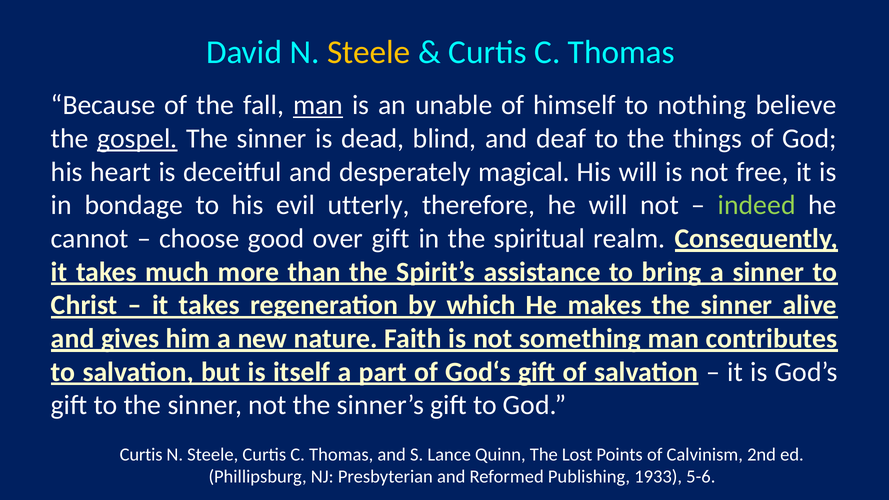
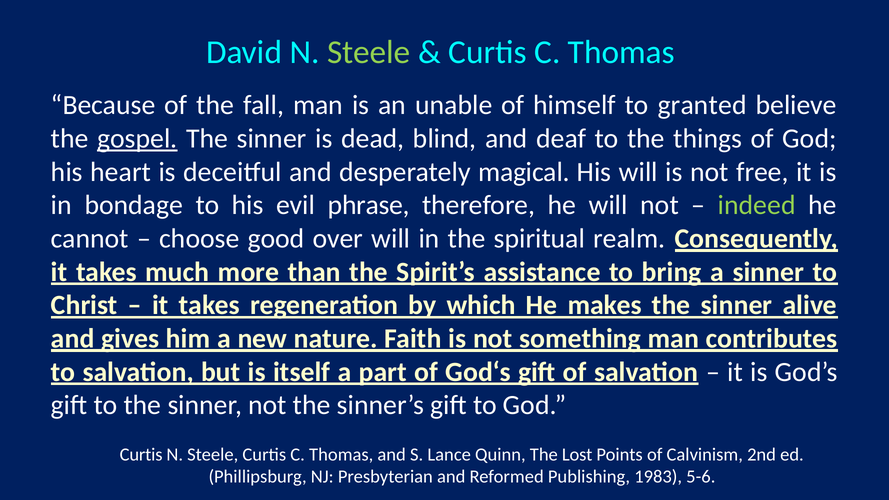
Steele at (369, 52) colour: yellow -> light green
man at (318, 105) underline: present -> none
nothing: nothing -> granted
utterly: utterly -> phrase
over gift: gift -> will
1933: 1933 -> 1983
